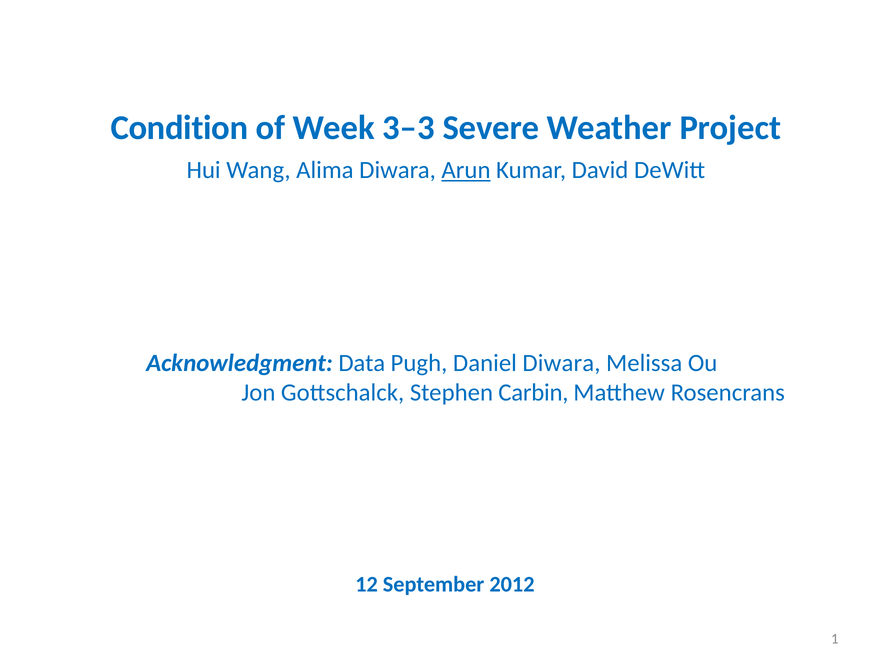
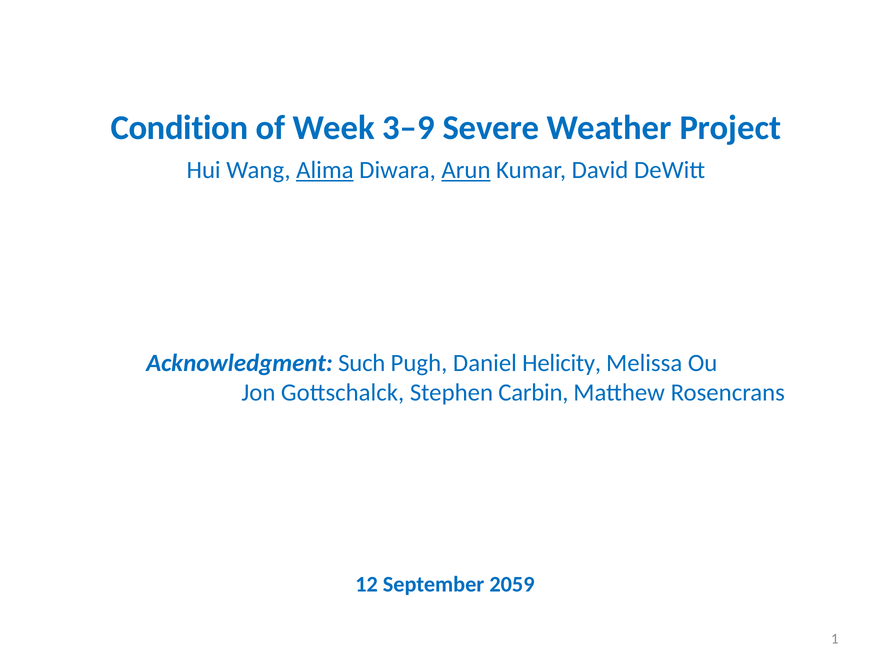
3–3: 3–3 -> 3–9
Alima underline: none -> present
Data: Data -> Such
Daniel Diwara: Diwara -> Helicity
2012: 2012 -> 2059
